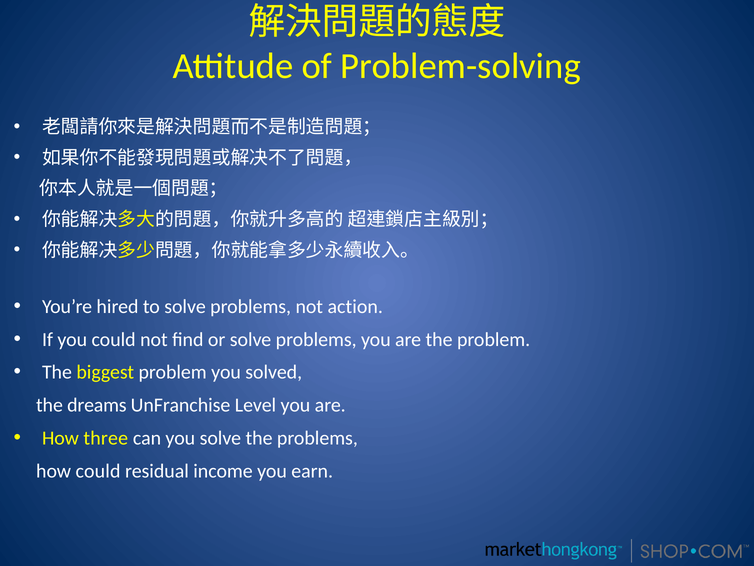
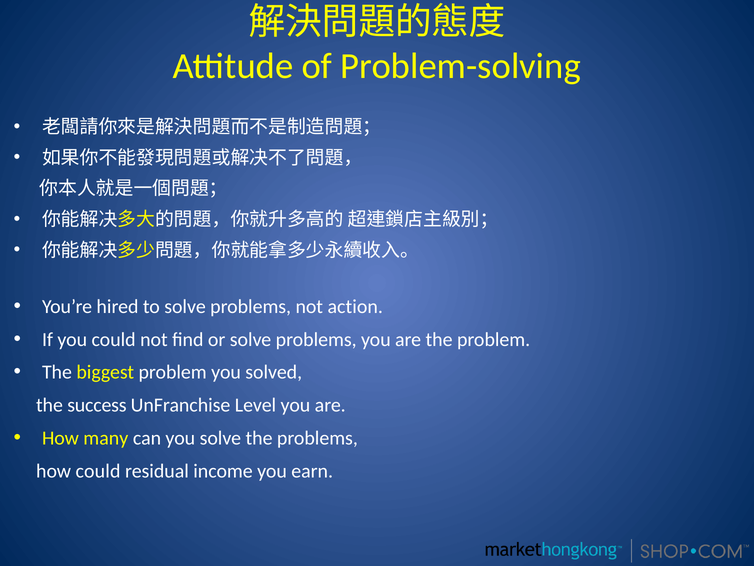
dreams: dreams -> success
three: three -> many
